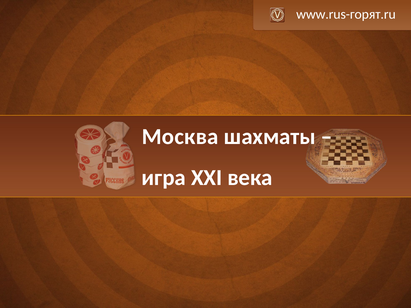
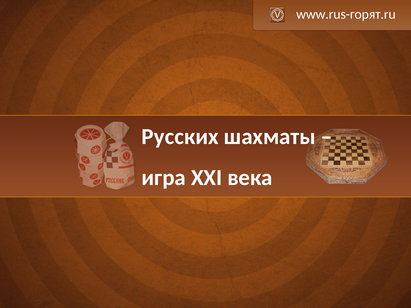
Москва: Москва -> Русских
